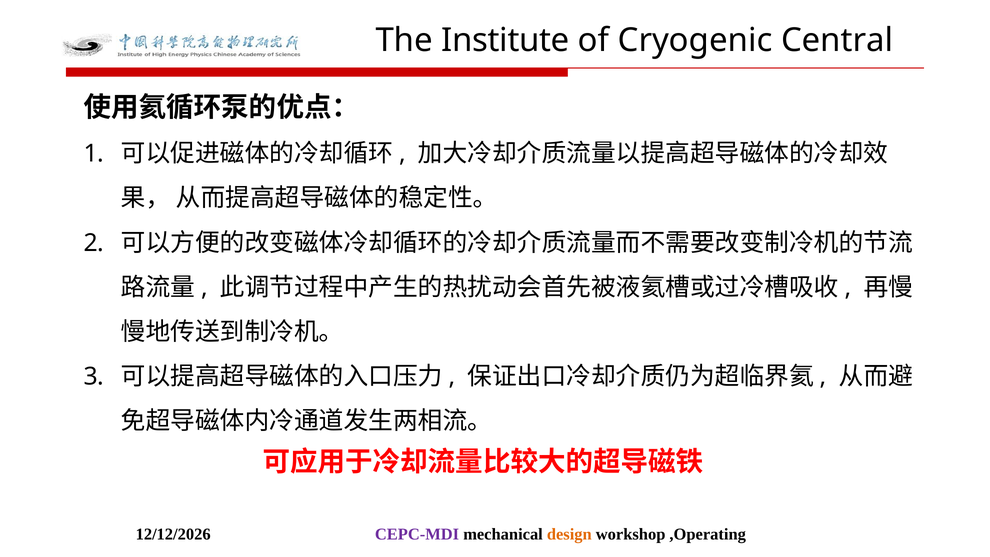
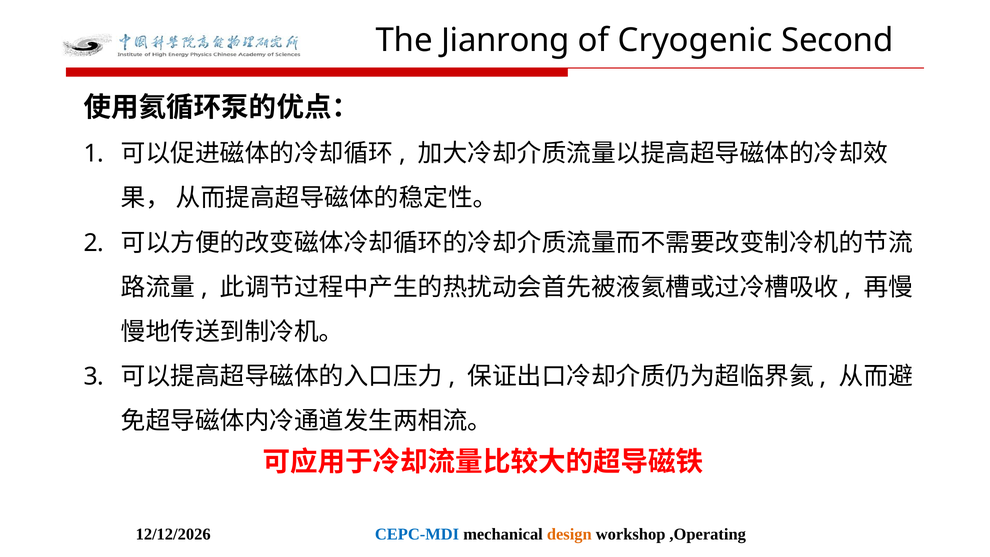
Institute: Institute -> Jianrong
Central: Central -> Second
CEPC-MDI colour: purple -> blue
